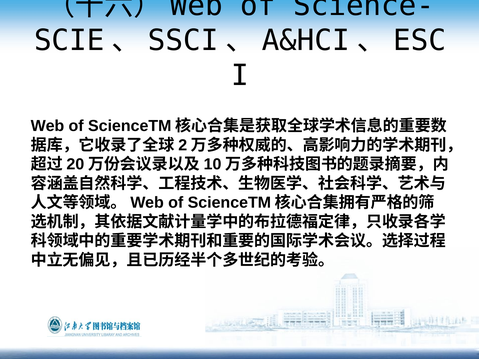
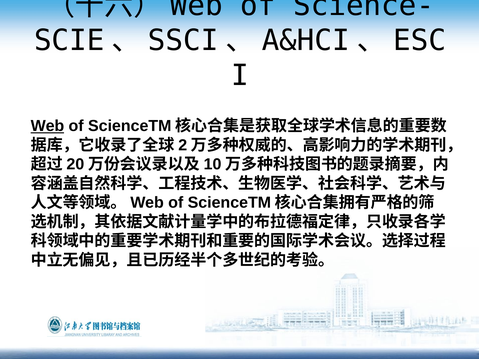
Web at (47, 126) underline: none -> present
